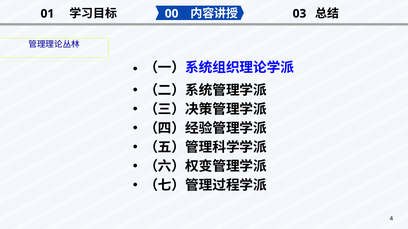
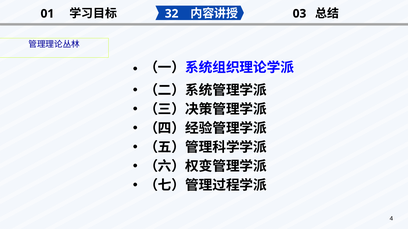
00: 00 -> 32
